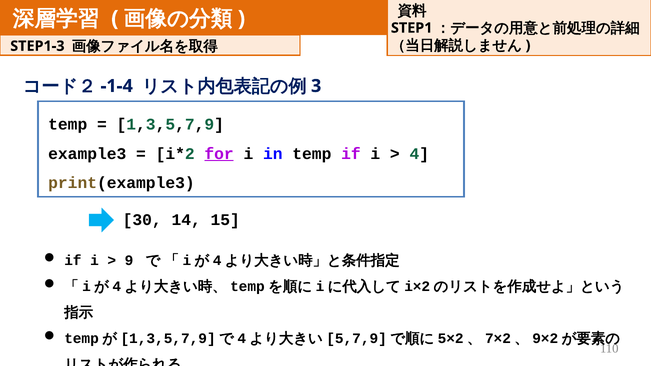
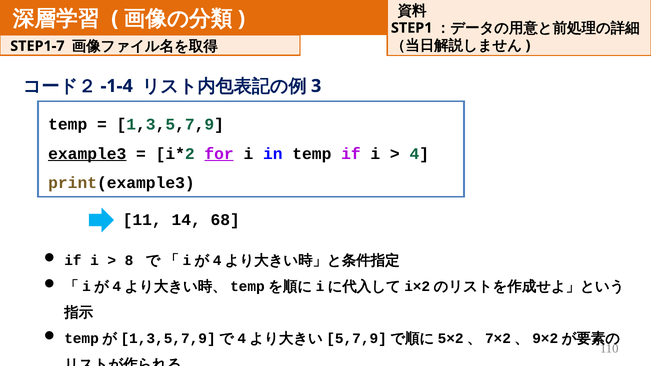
STEP1-3: STEP1-3 -> STEP1-7
example3 underline: none -> present
30: 30 -> 11
15: 15 -> 68
9: 9 -> 8
